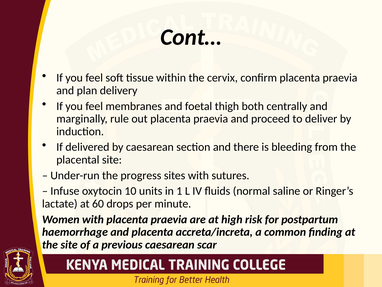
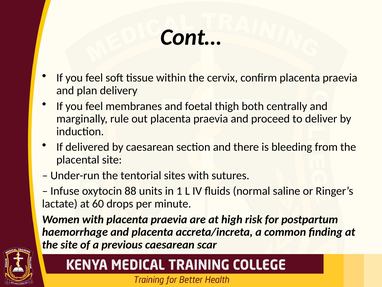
progress: progress -> tentorial
10: 10 -> 88
